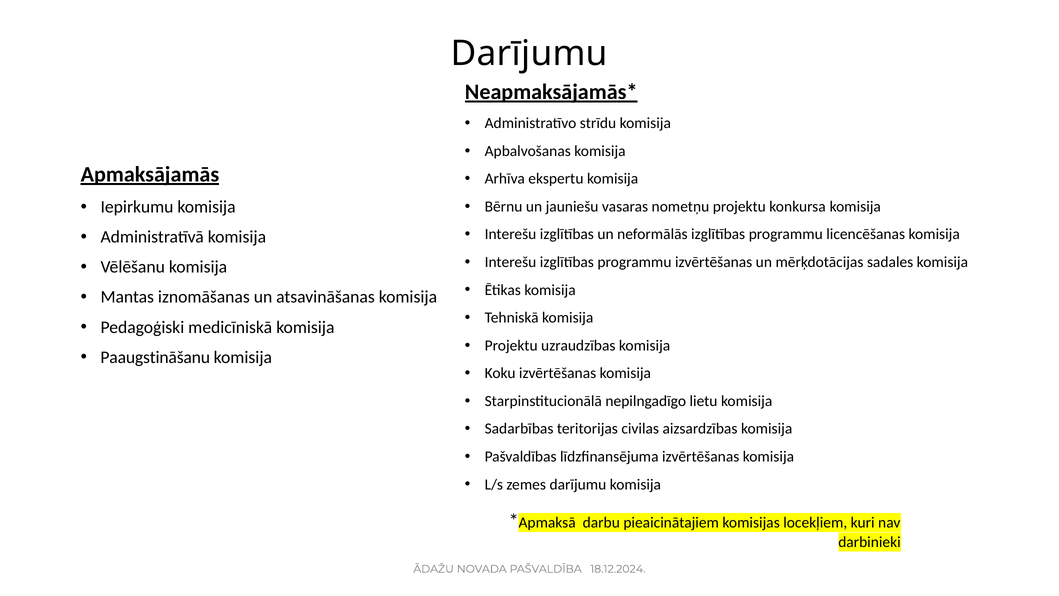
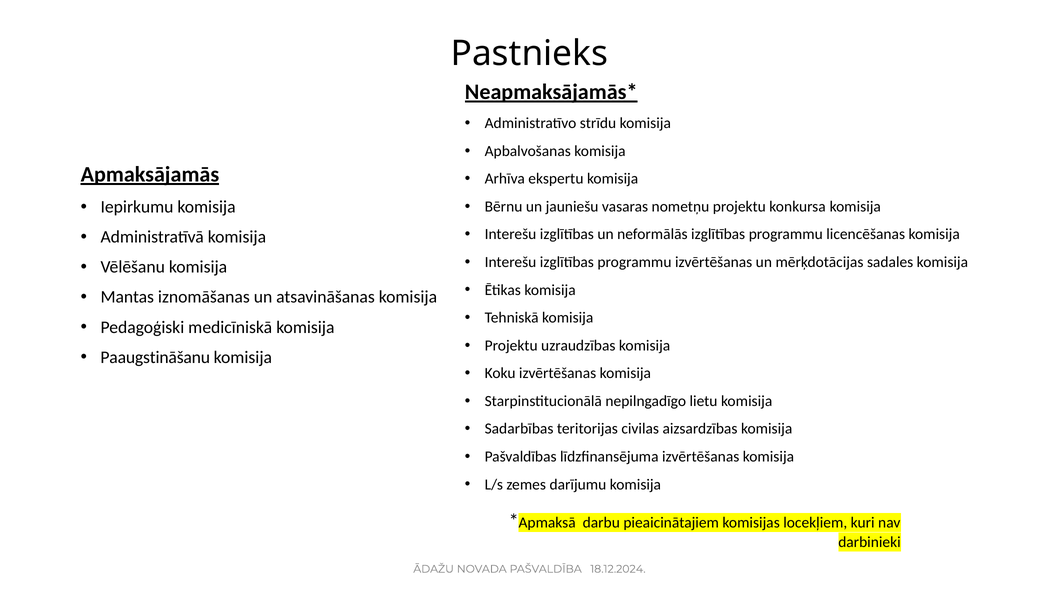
Darījumu at (529, 54): Darījumu -> Pastnieks
